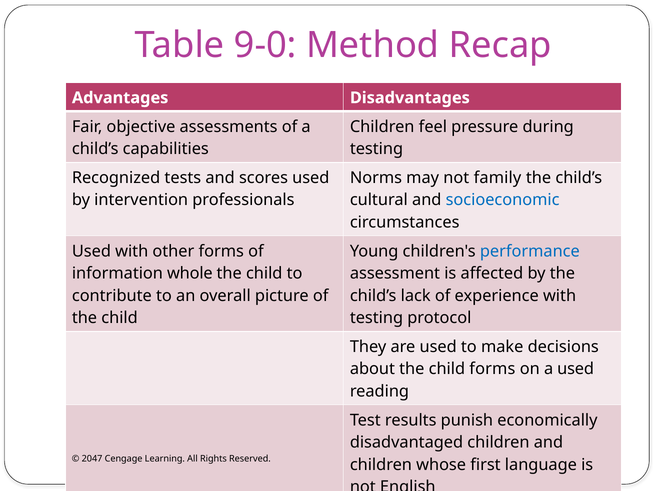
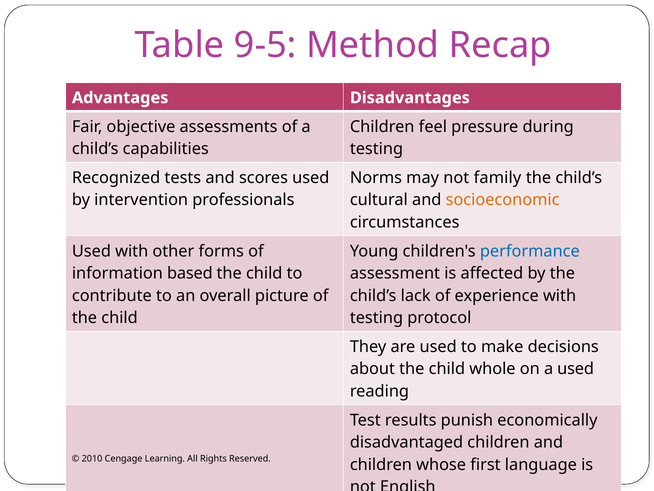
9-0: 9-0 -> 9-5
socioeconomic colour: blue -> orange
whole: whole -> based
child forms: forms -> whole
2047: 2047 -> 2010
